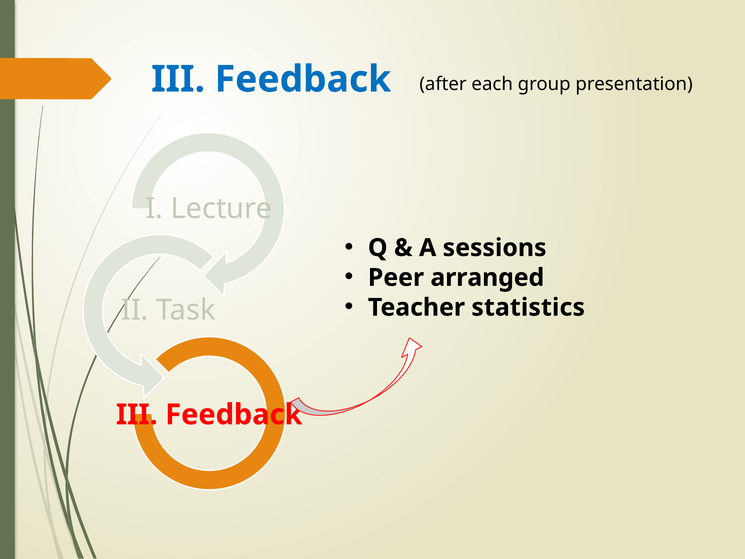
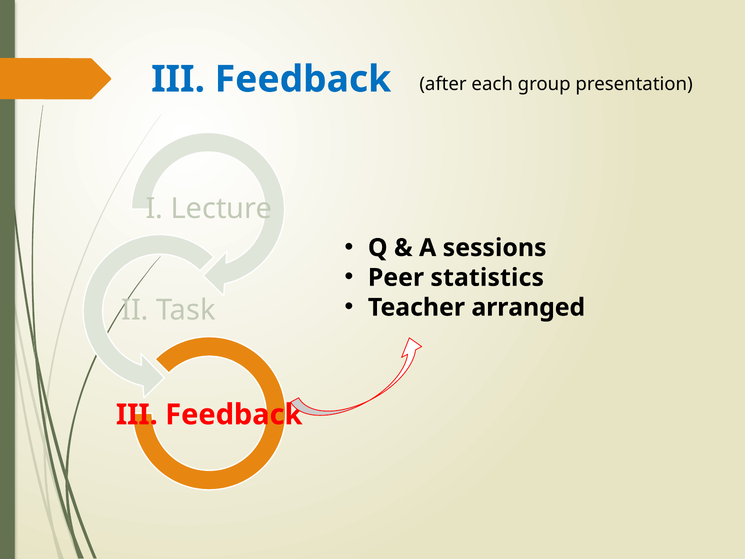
arranged: arranged -> statistics
statistics: statistics -> arranged
